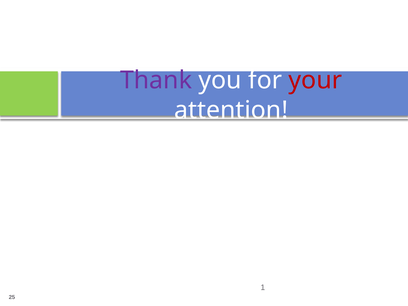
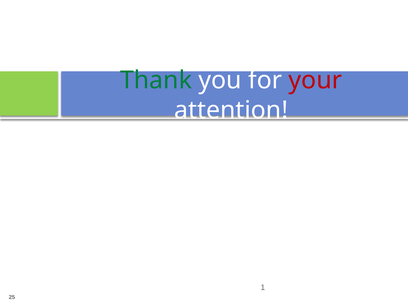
Thank colour: purple -> green
